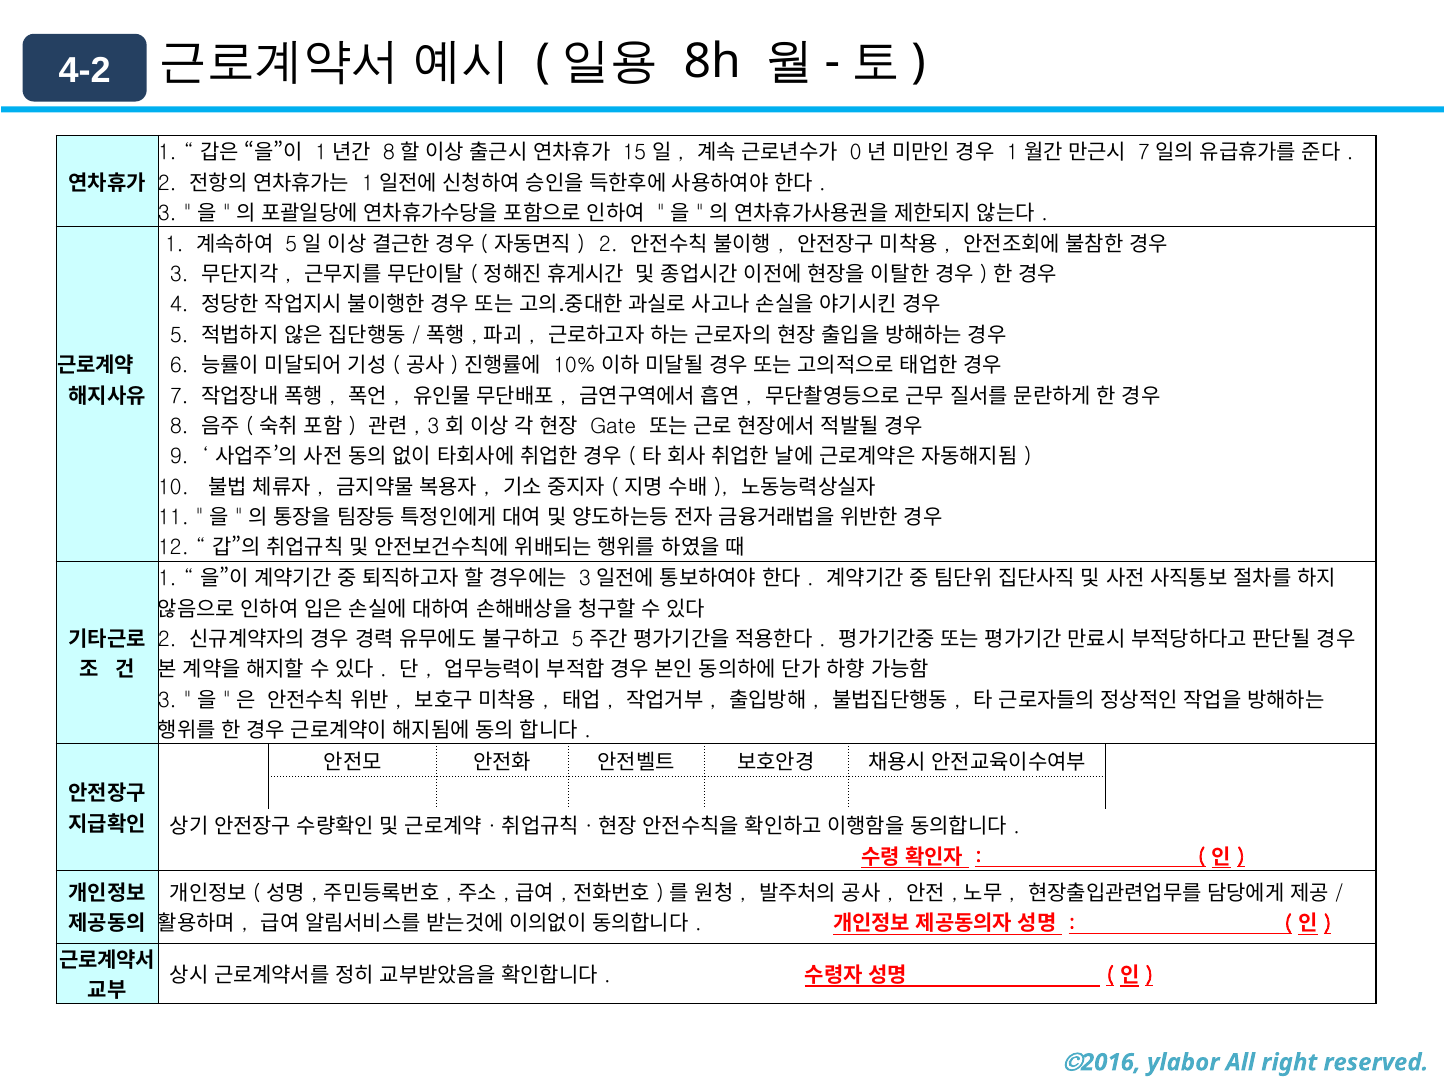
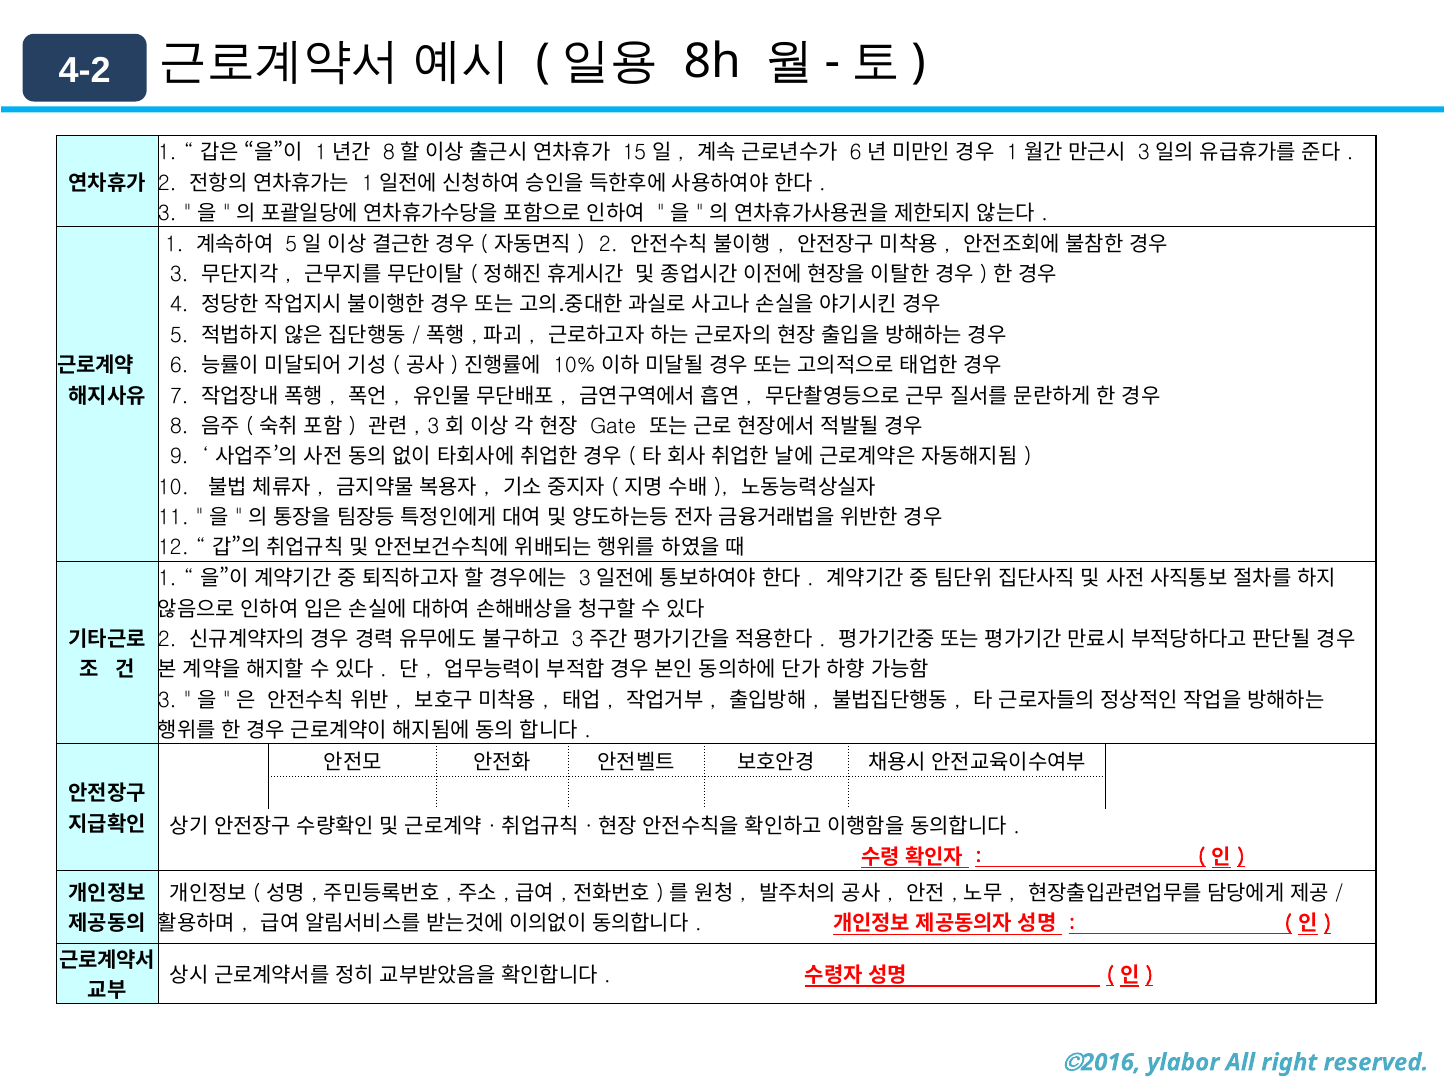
0 at (856, 153): 0 -> 6
7 at (1144, 153): 7 -> 3
5 at (578, 640): 5 -> 3
